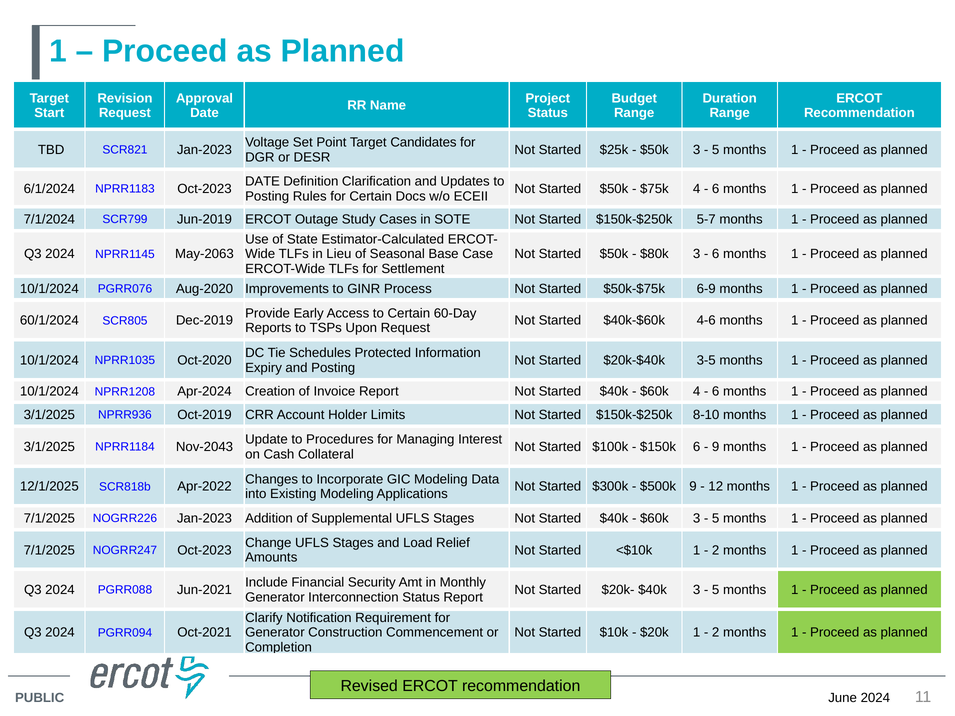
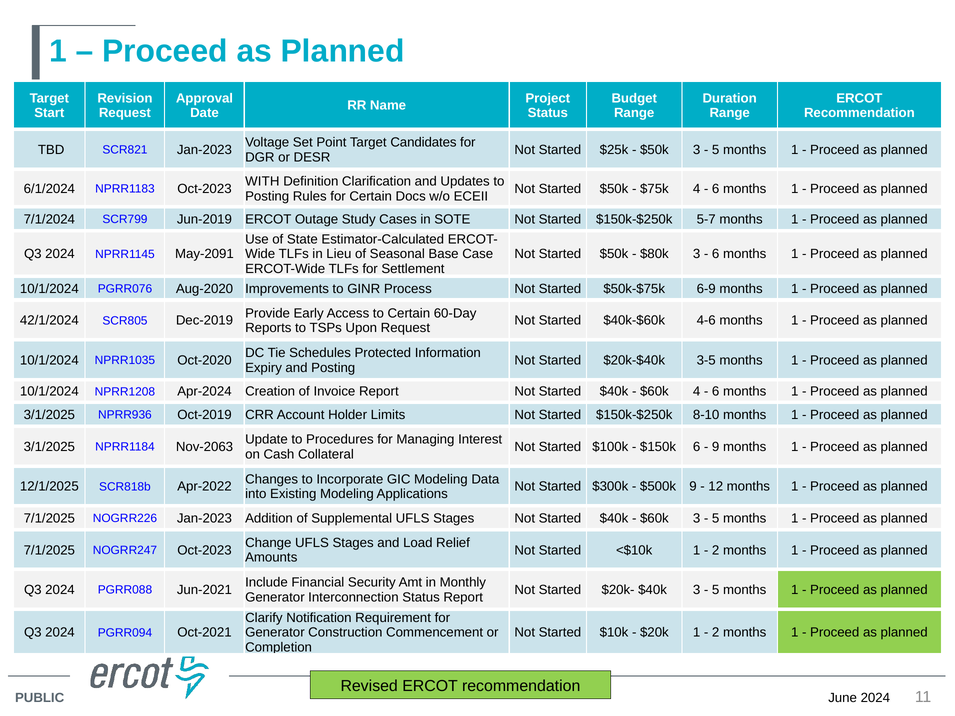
DATE at (262, 181): DATE -> WITH
May-2063: May-2063 -> May-2091
60/1/2024: 60/1/2024 -> 42/1/2024
Nov-2043: Nov-2043 -> Nov-2063
